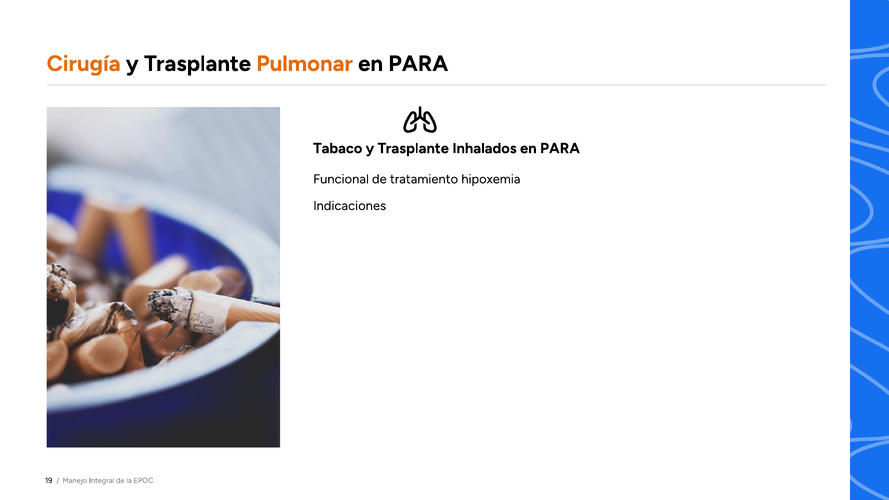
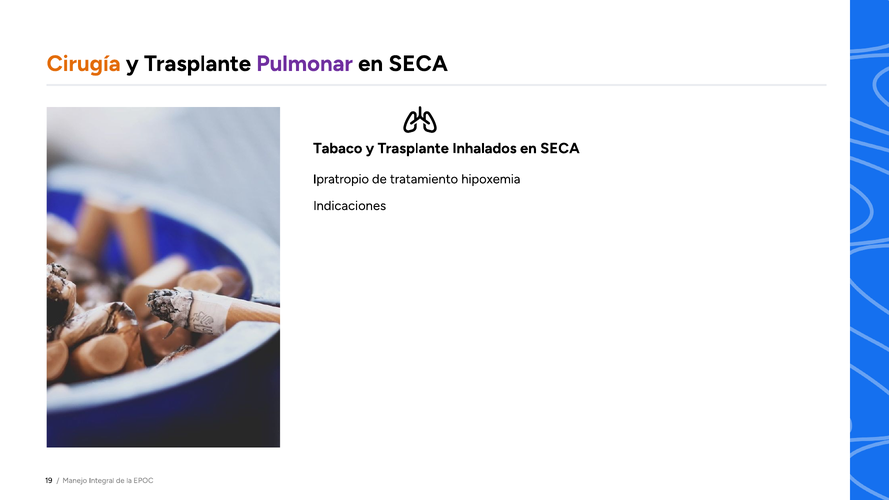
Pulmonar colour: orange -> purple
PARA at (418, 64): PARA -> SECA
PARA at (560, 148): PARA -> SECA
Funcional: Funcional -> Ipratropio
